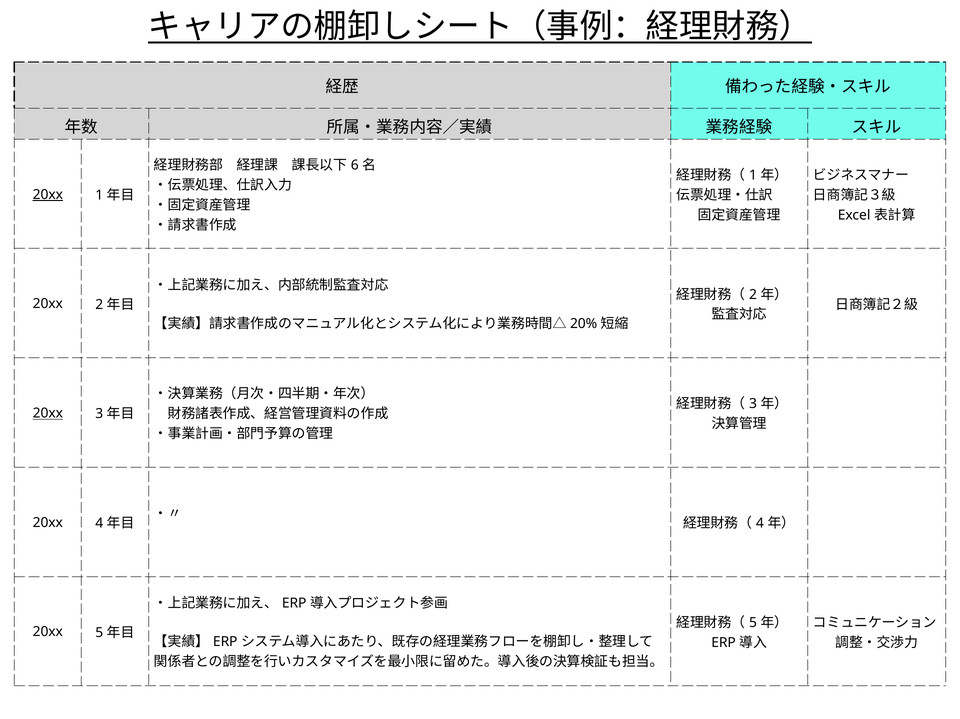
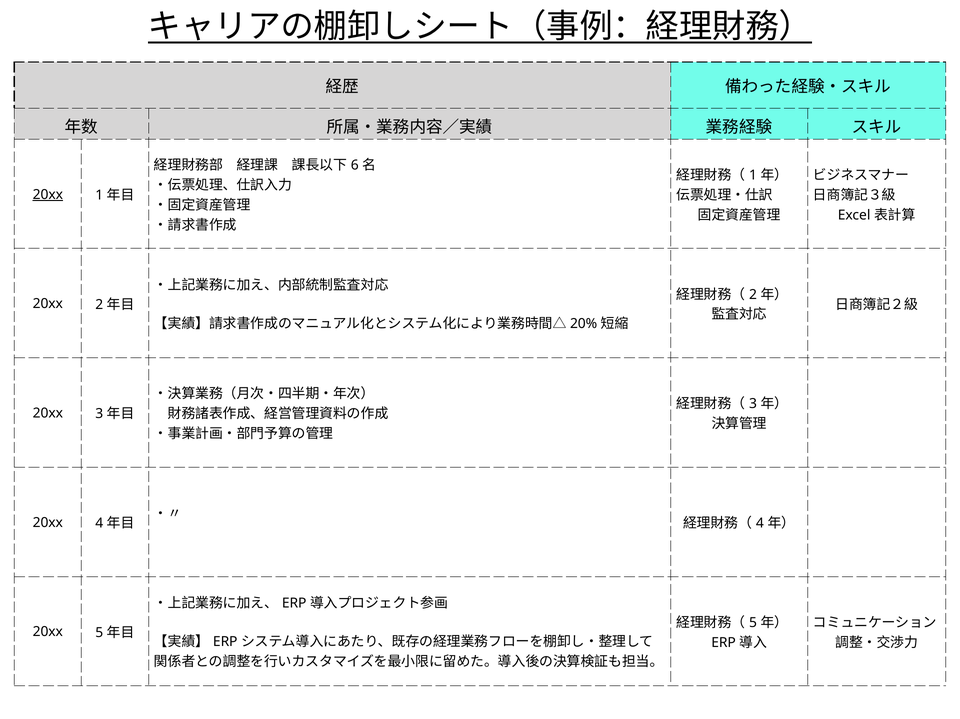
20xx at (48, 413) underline: present -> none
